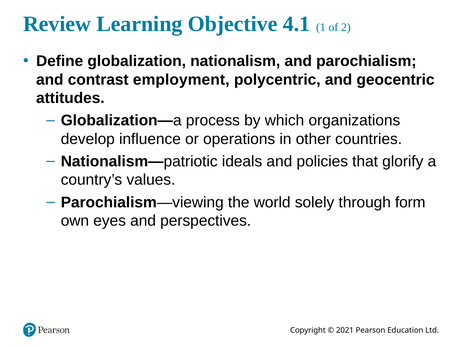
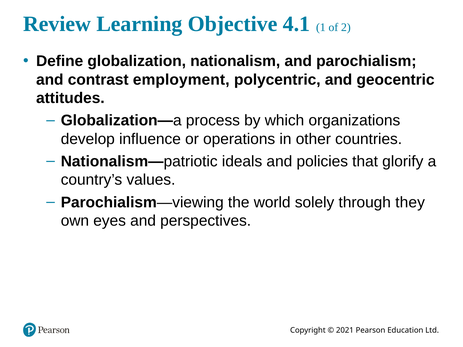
form: form -> they
